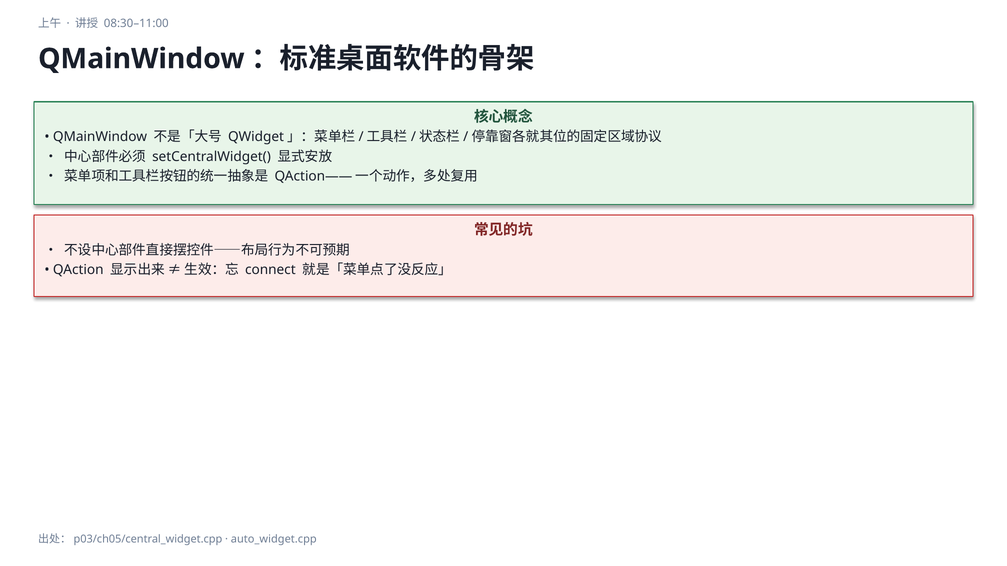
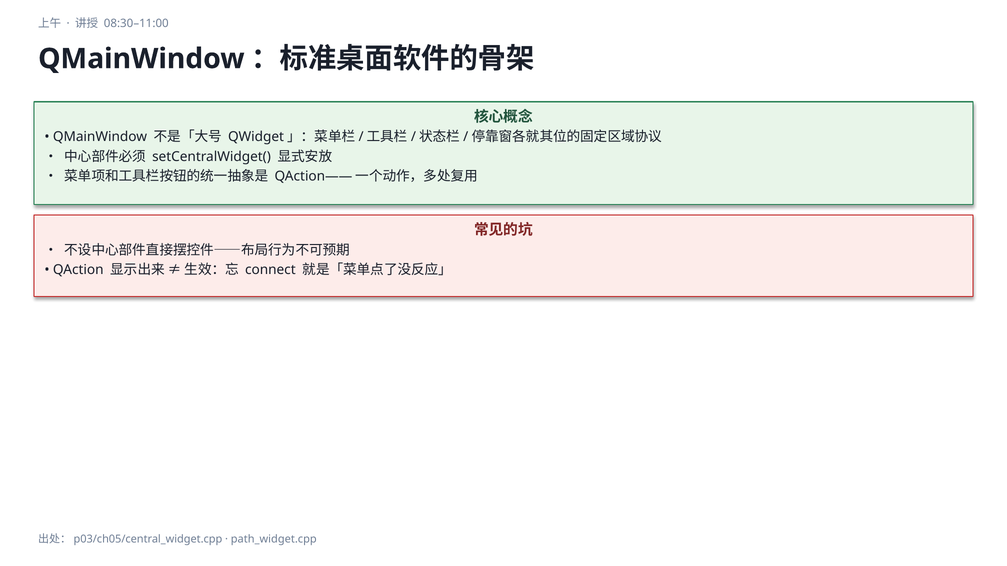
auto_widget.cpp: auto_widget.cpp -> path_widget.cpp
